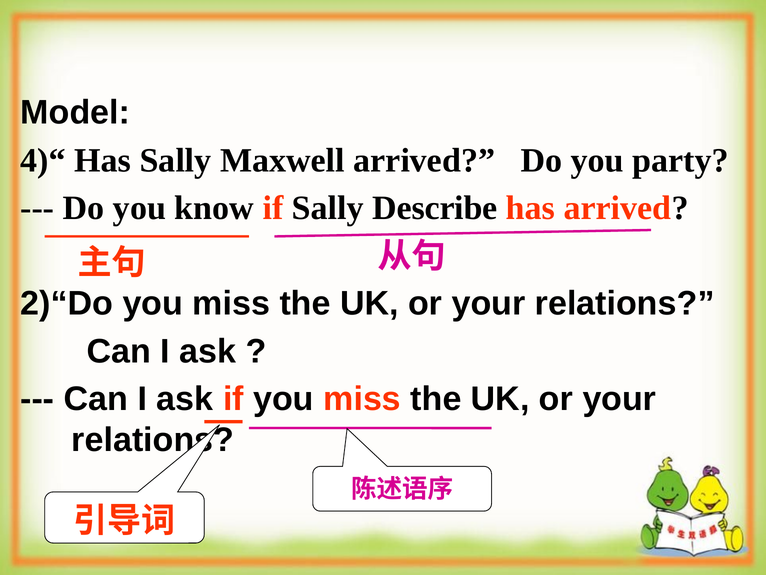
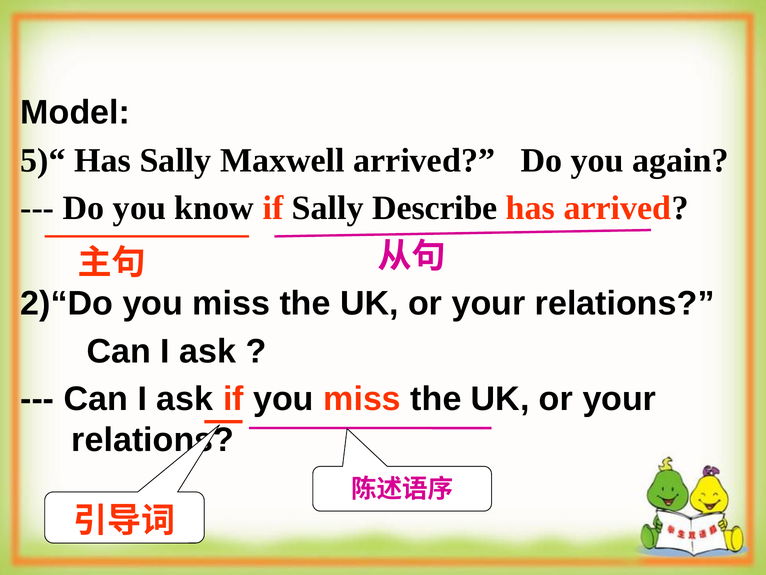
4)“: 4)“ -> 5)“
party: party -> again
